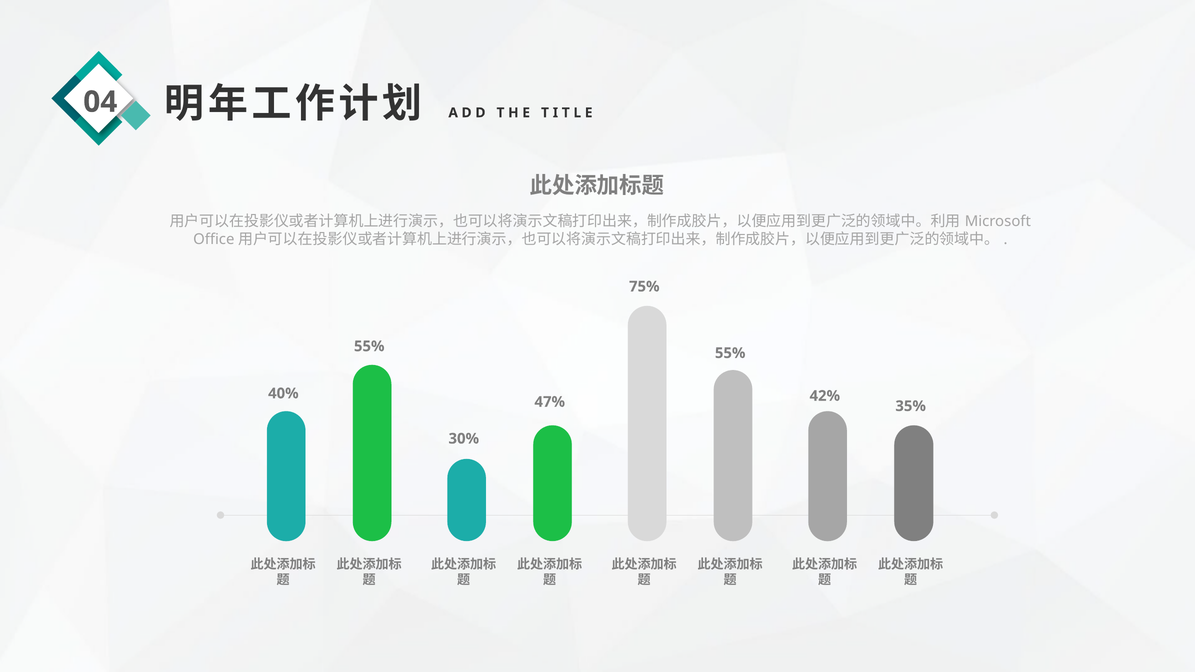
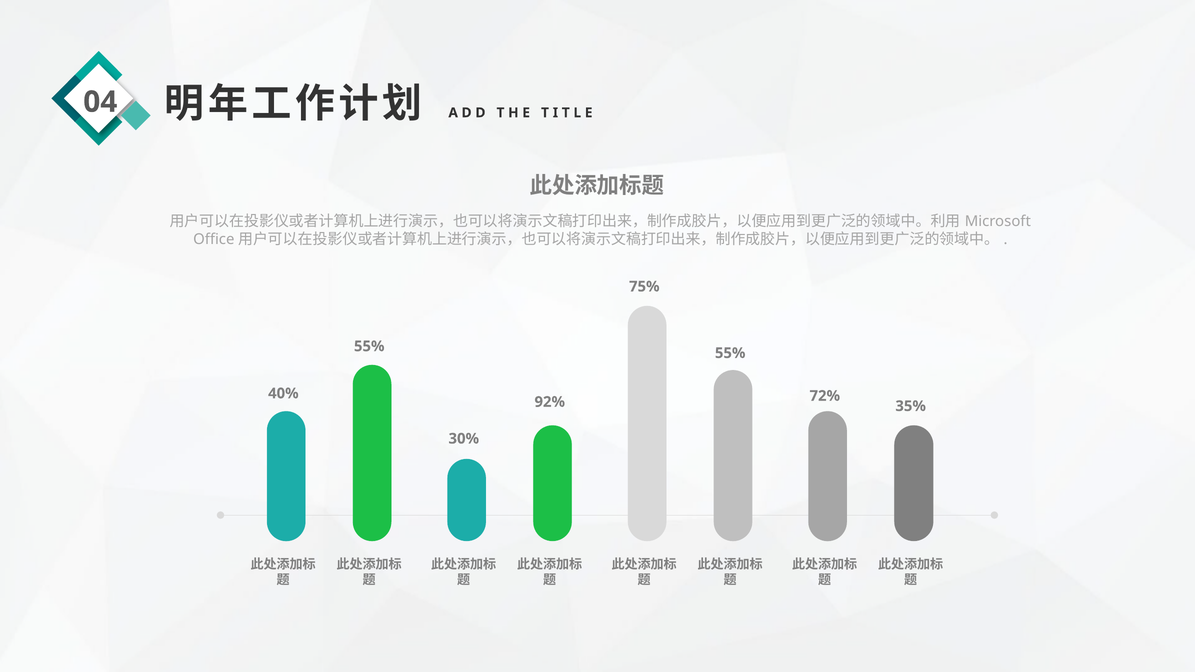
42%: 42% -> 72%
47%: 47% -> 92%
